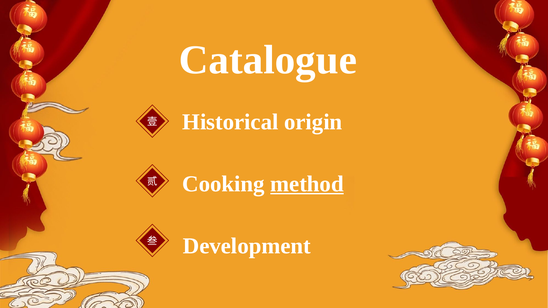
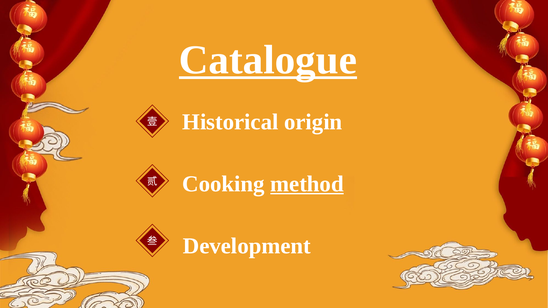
Catalogue underline: none -> present
